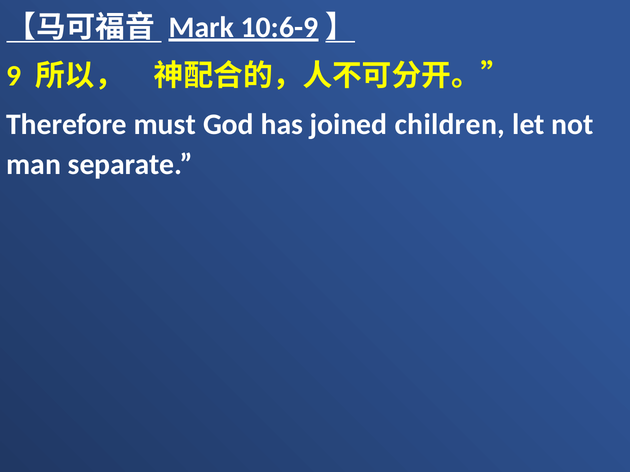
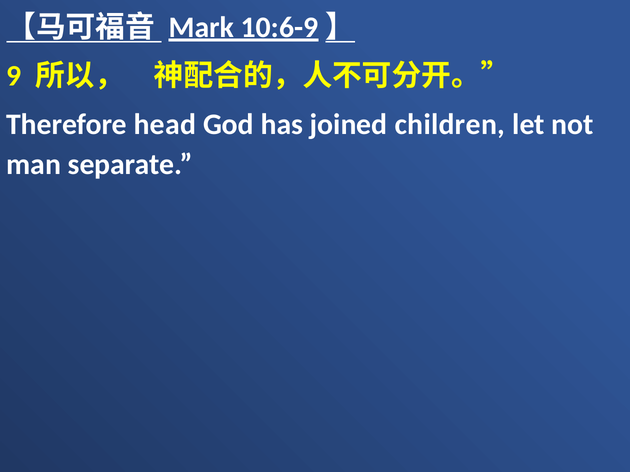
must: must -> head
